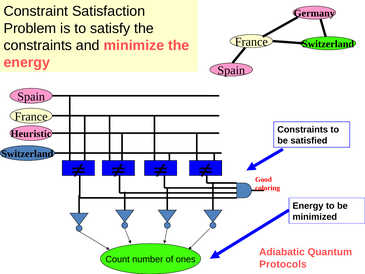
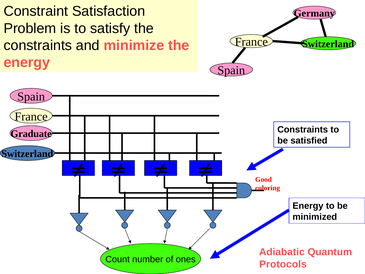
Heuristic: Heuristic -> Graduate
